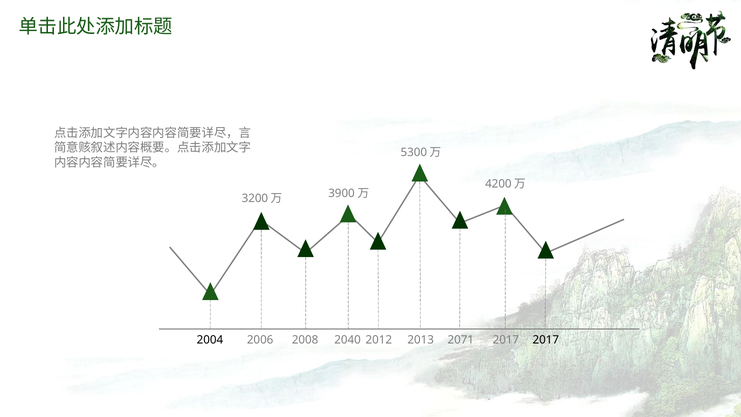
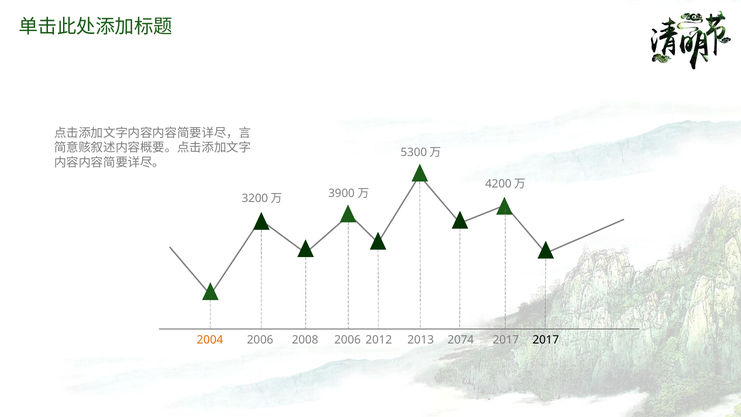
2004 colour: black -> orange
2040 at (348, 340): 2040 -> 2006
2071: 2071 -> 2074
